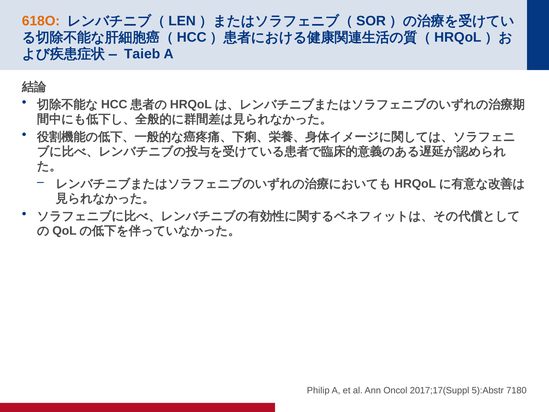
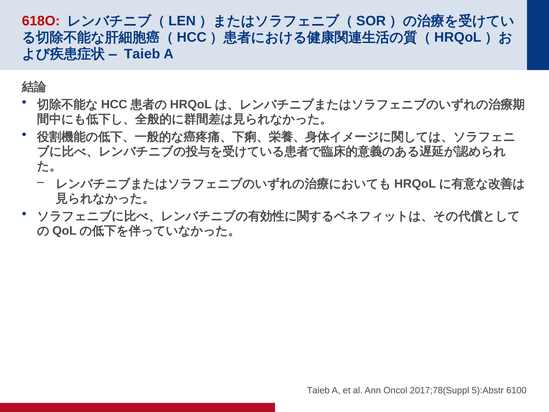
618O colour: orange -> red
Philip at (318, 390): Philip -> Taieb
2017;17(Suppl: 2017;17(Suppl -> 2017;78(Suppl
7180: 7180 -> 6100
